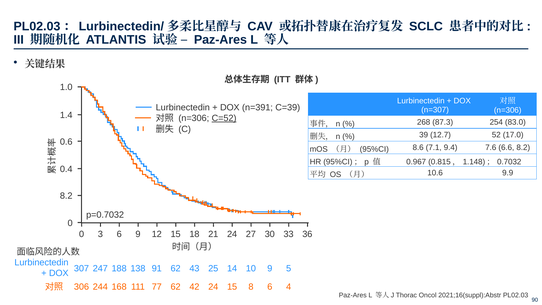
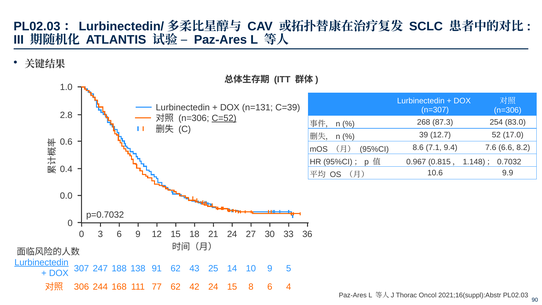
n=391: n=391 -> n=131
1.4: 1.4 -> 2.8
8.2 at (66, 196): 8.2 -> 0.0
Lurbinectedin at (41, 262) underline: none -> present
